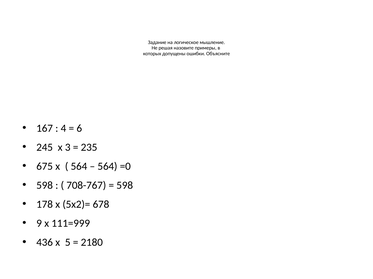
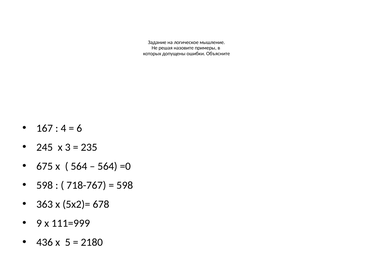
708-767: 708-767 -> 718-767
178: 178 -> 363
